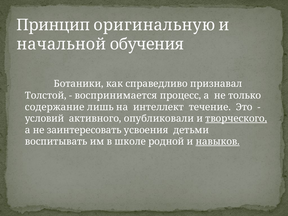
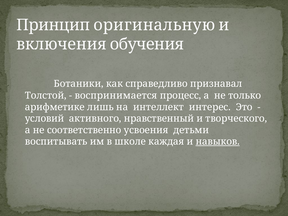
начальной: начальной -> включения
содержание: содержание -> арифметике
течение: течение -> интерес
опубликовали: опубликовали -> нравственный
творческого underline: present -> none
заинтересовать: заинтересовать -> соответственно
родной: родной -> каждая
